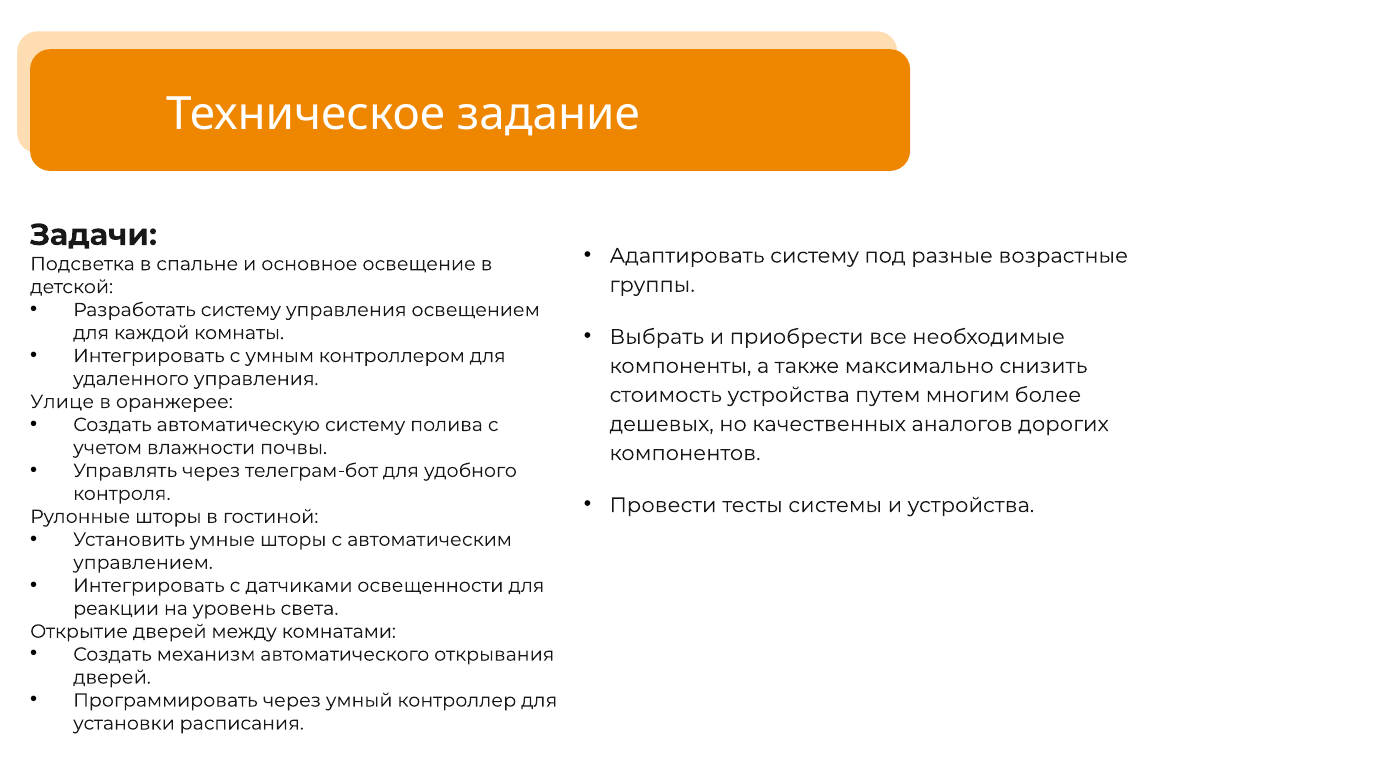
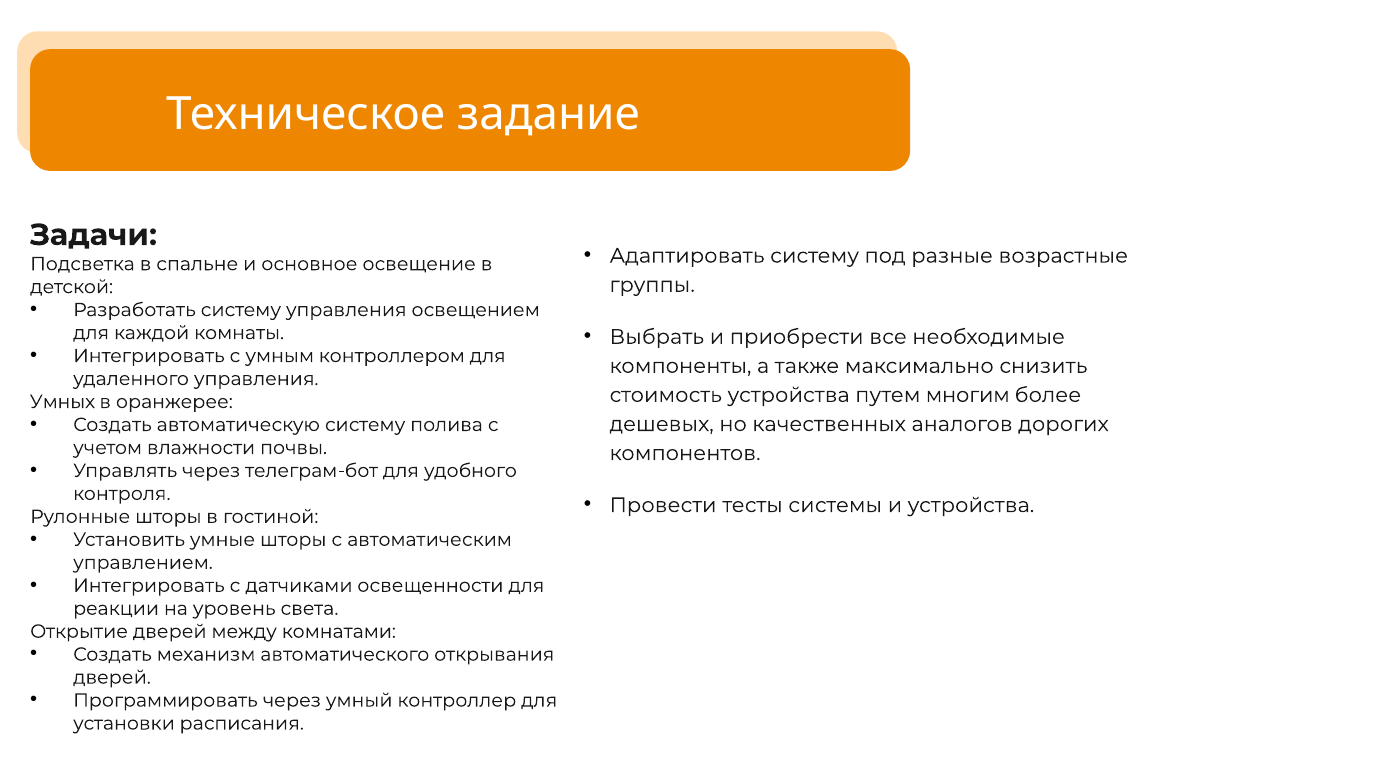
Улице: Улице -> Умных
